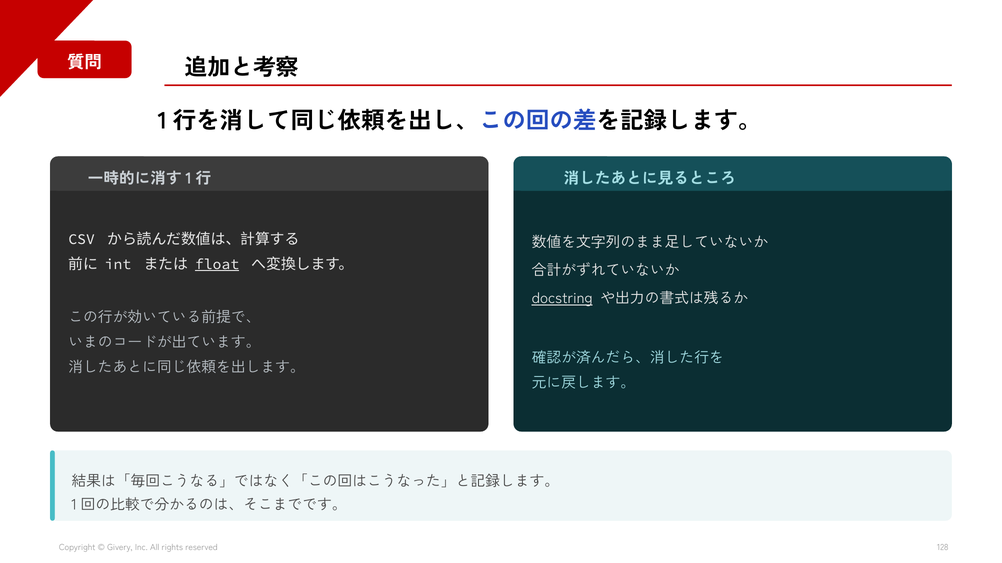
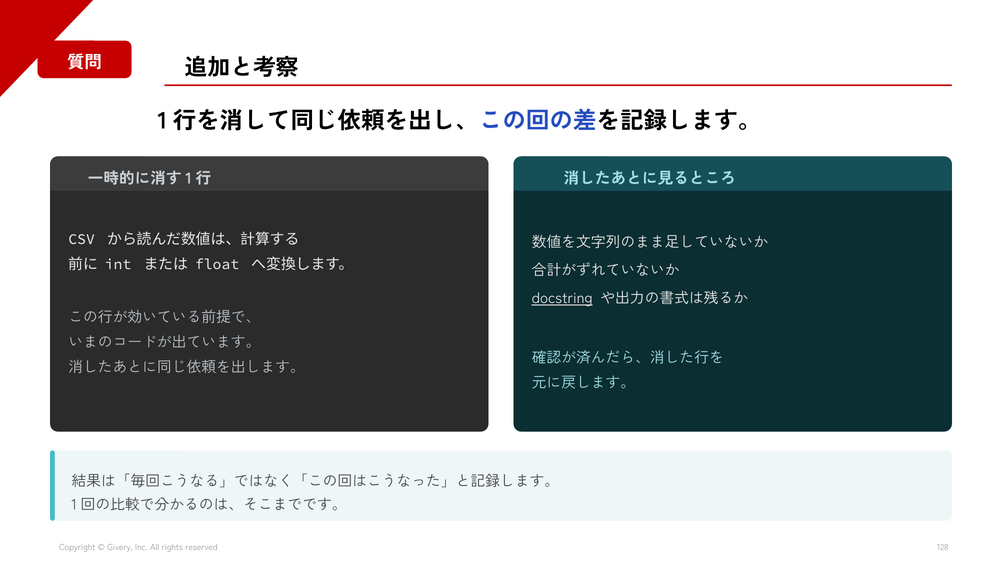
float underline: present -> none
